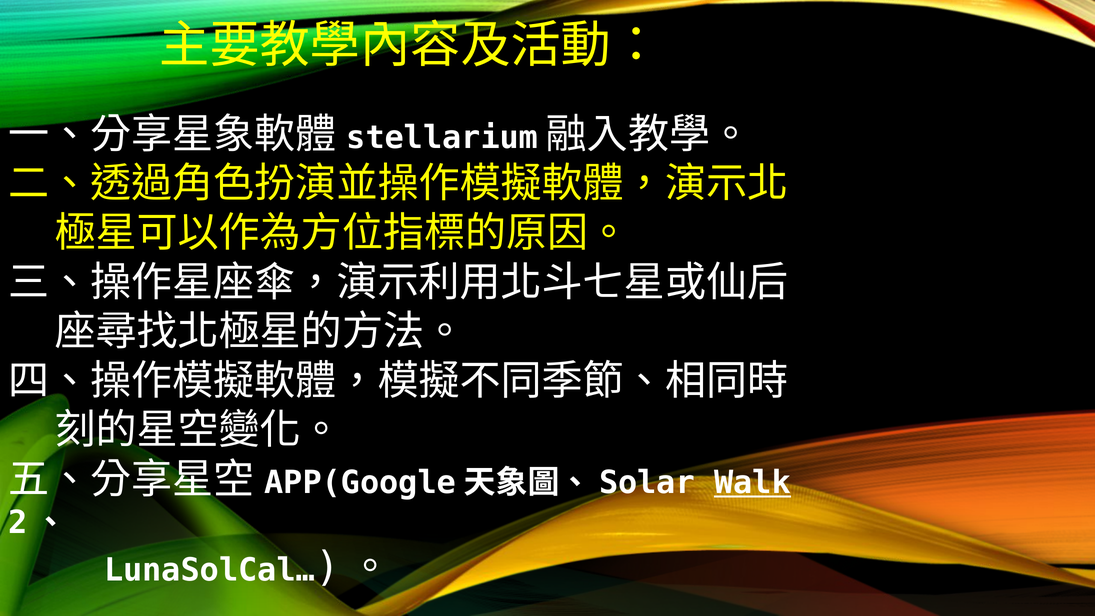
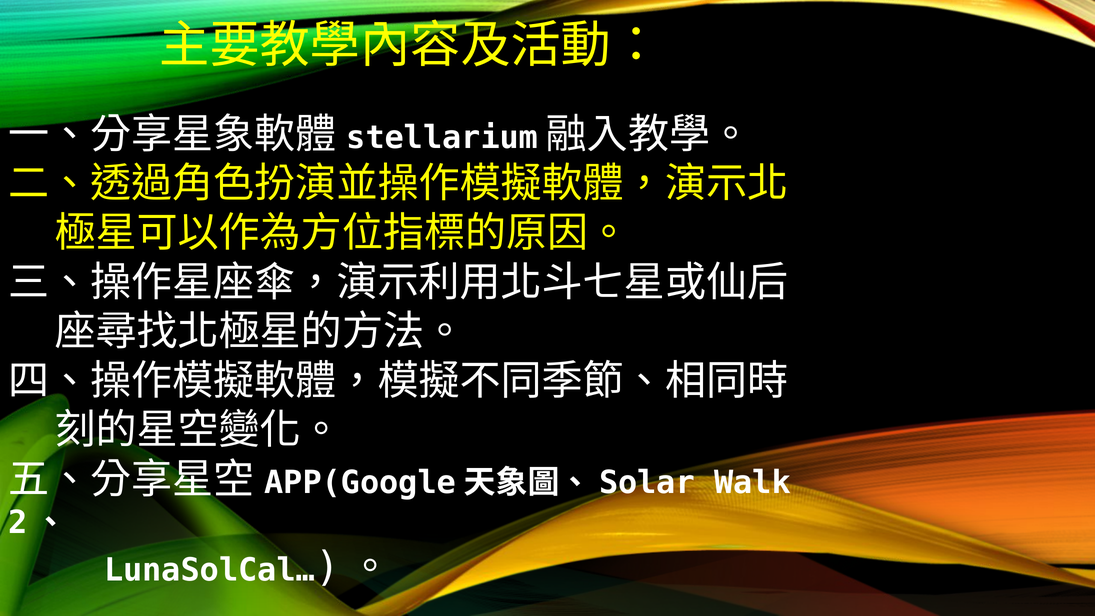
Walk underline: present -> none
